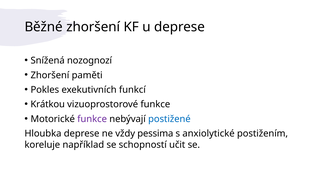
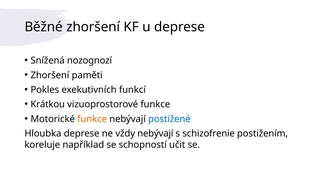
funkce at (92, 119) colour: purple -> orange
vždy pessima: pessima -> nebývají
anxiolytické: anxiolytické -> schizofrenie
